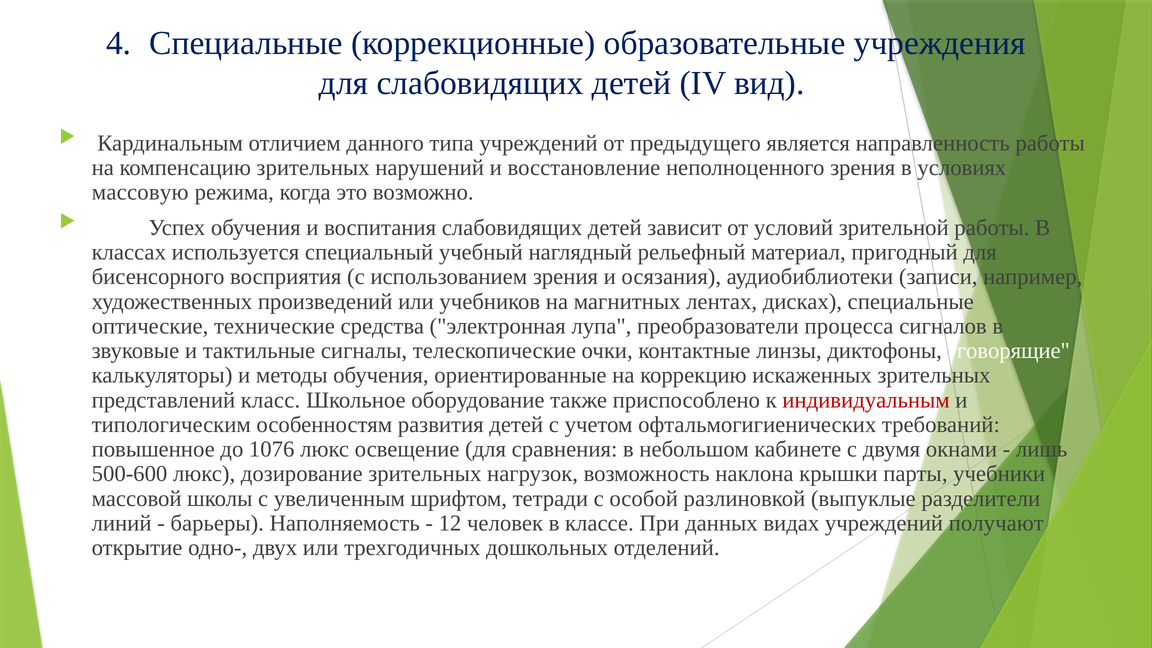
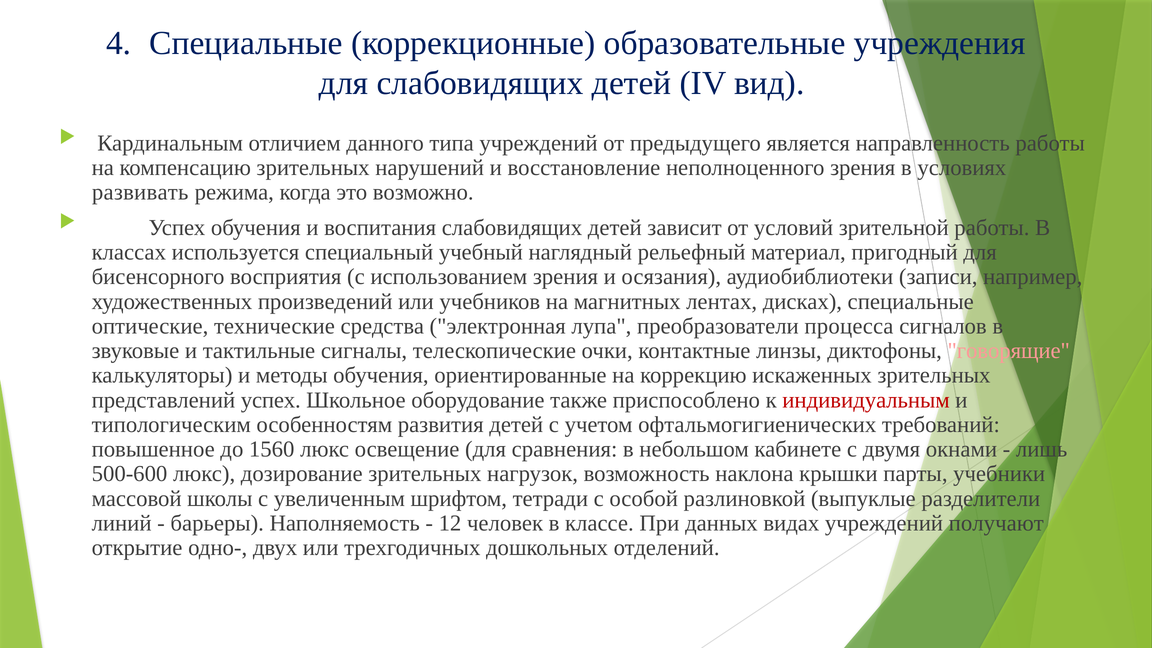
массовую: массовую -> развивать
говорящие colour: white -> pink
представлений класс: класс -> успех
1076: 1076 -> 1560
